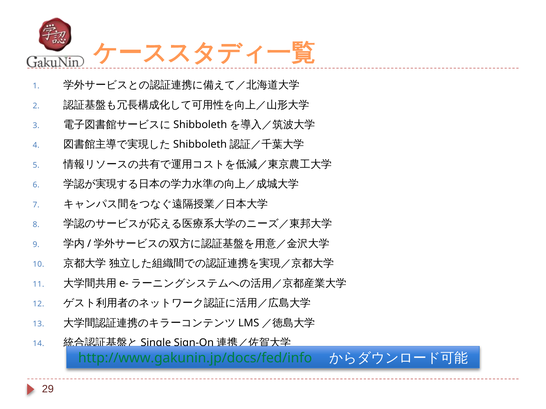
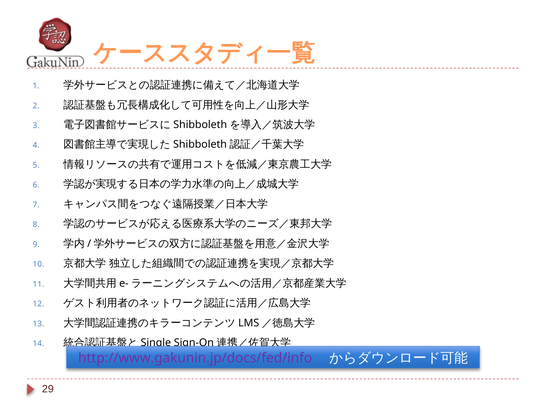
http://www.gakunin.jp/docs/fed/info colour: green -> purple
